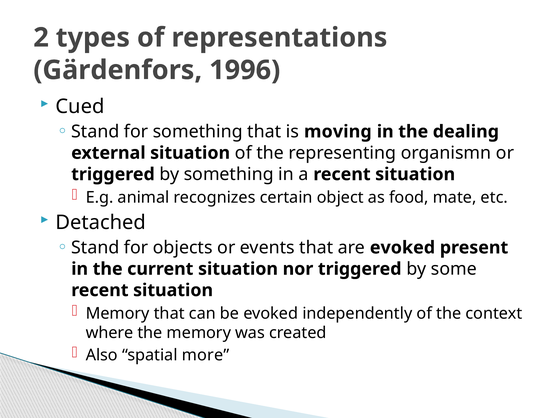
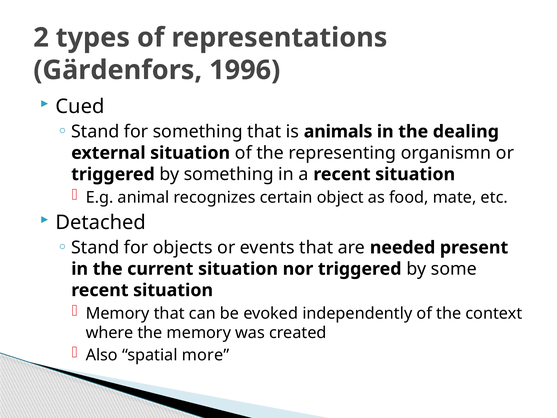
moving: moving -> animals
are evoked: evoked -> needed
